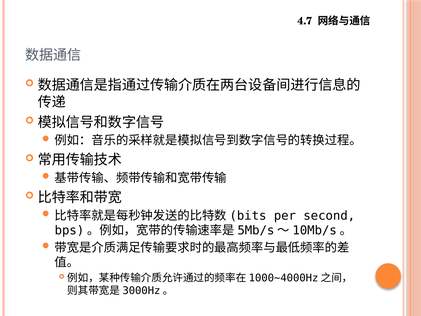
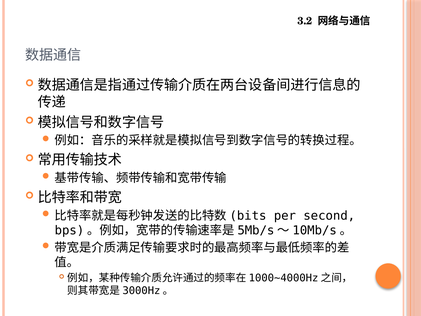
4.7: 4.7 -> 3.2
